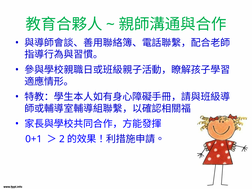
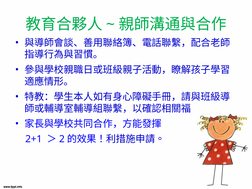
0+1: 0+1 -> 2+1
